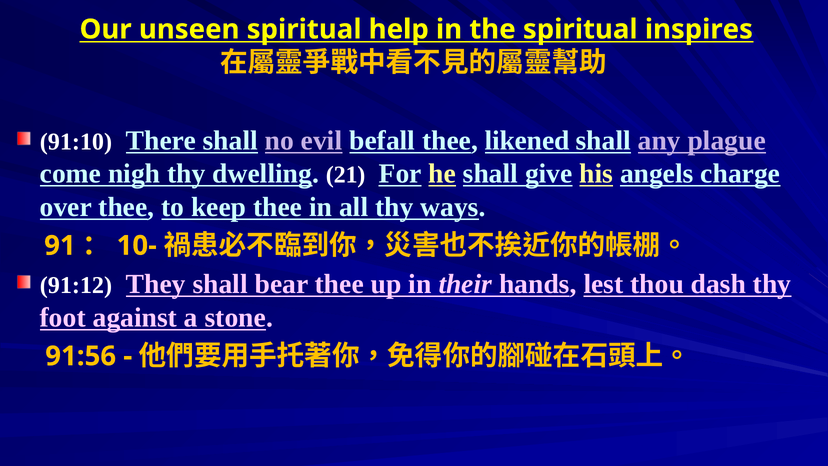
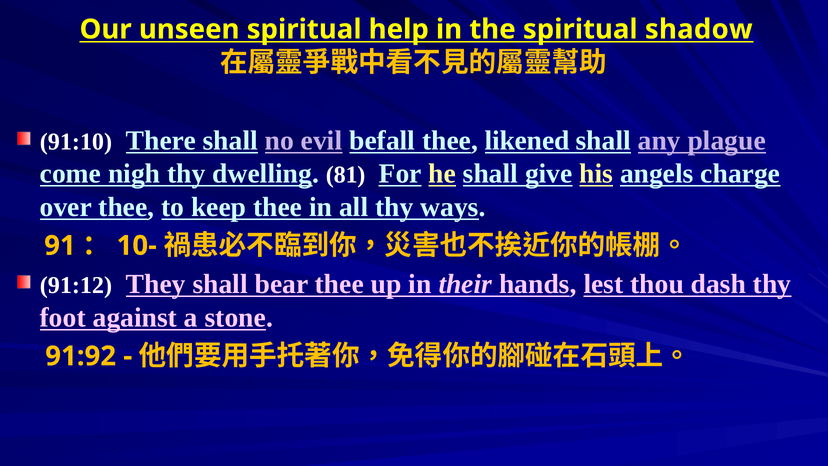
inspires: inspires -> shadow
21: 21 -> 81
91:56: 91:56 -> 91:92
